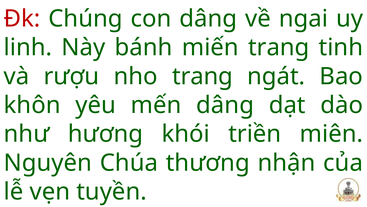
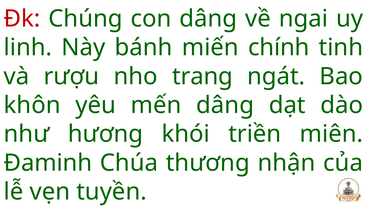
miến trang: trang -> chính
Nguyên: Nguyên -> Đaminh
